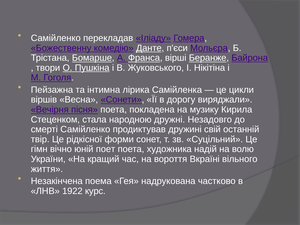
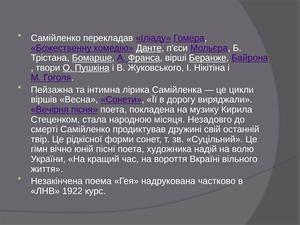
дружні: дружні -> місяця
поет: поет -> пісні
